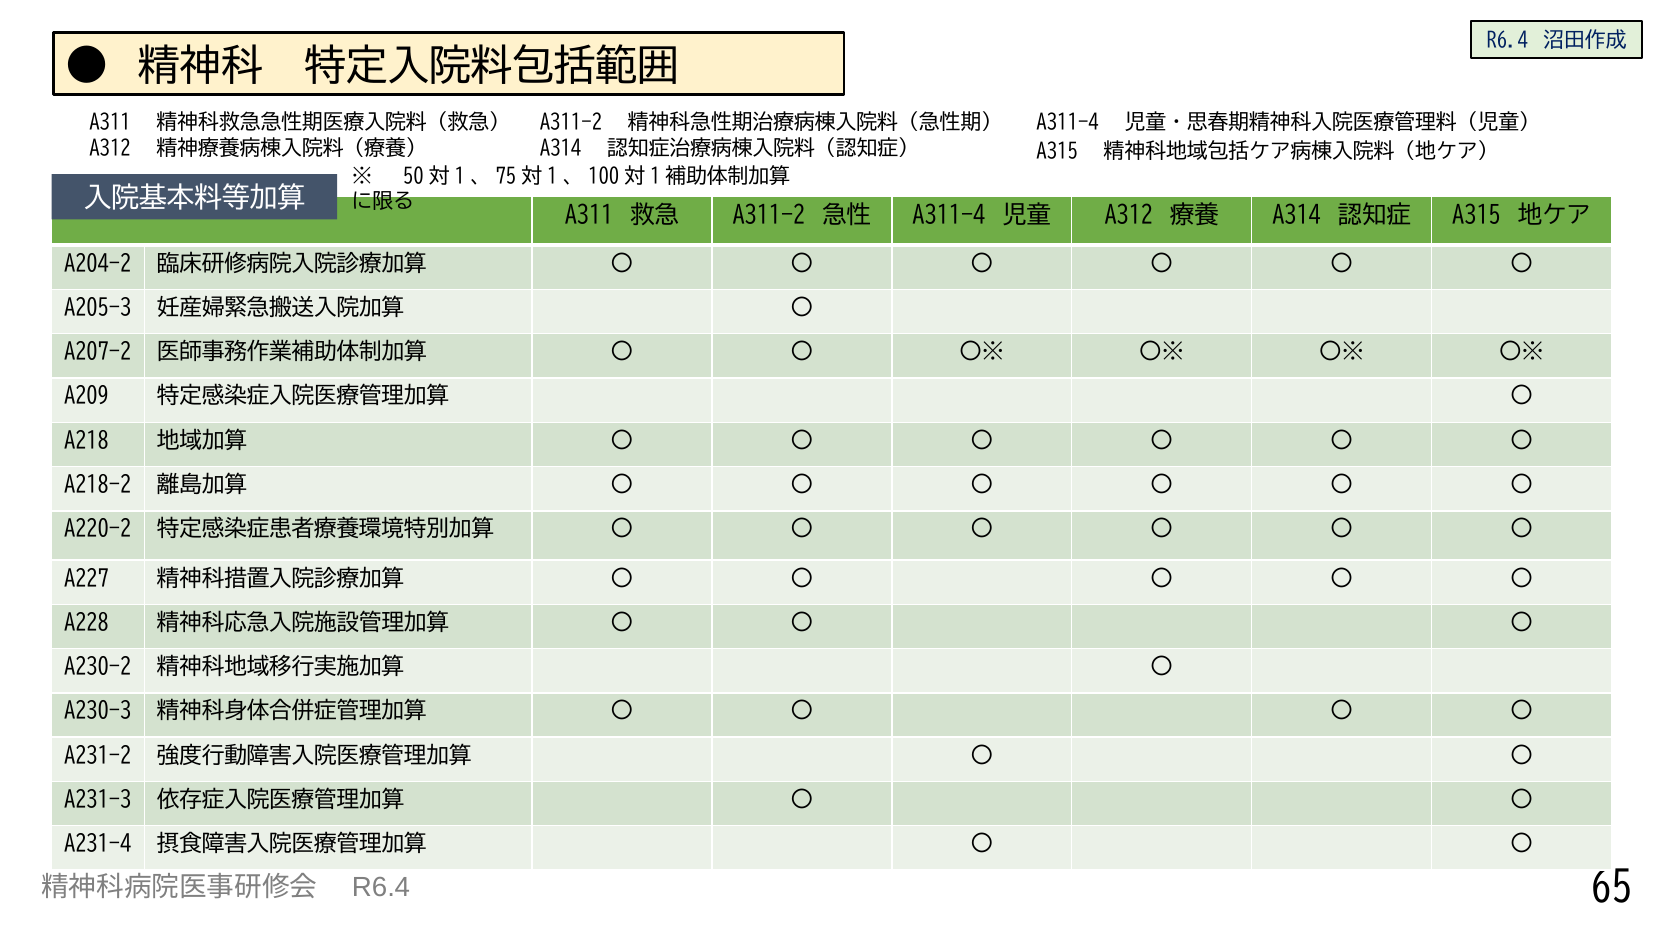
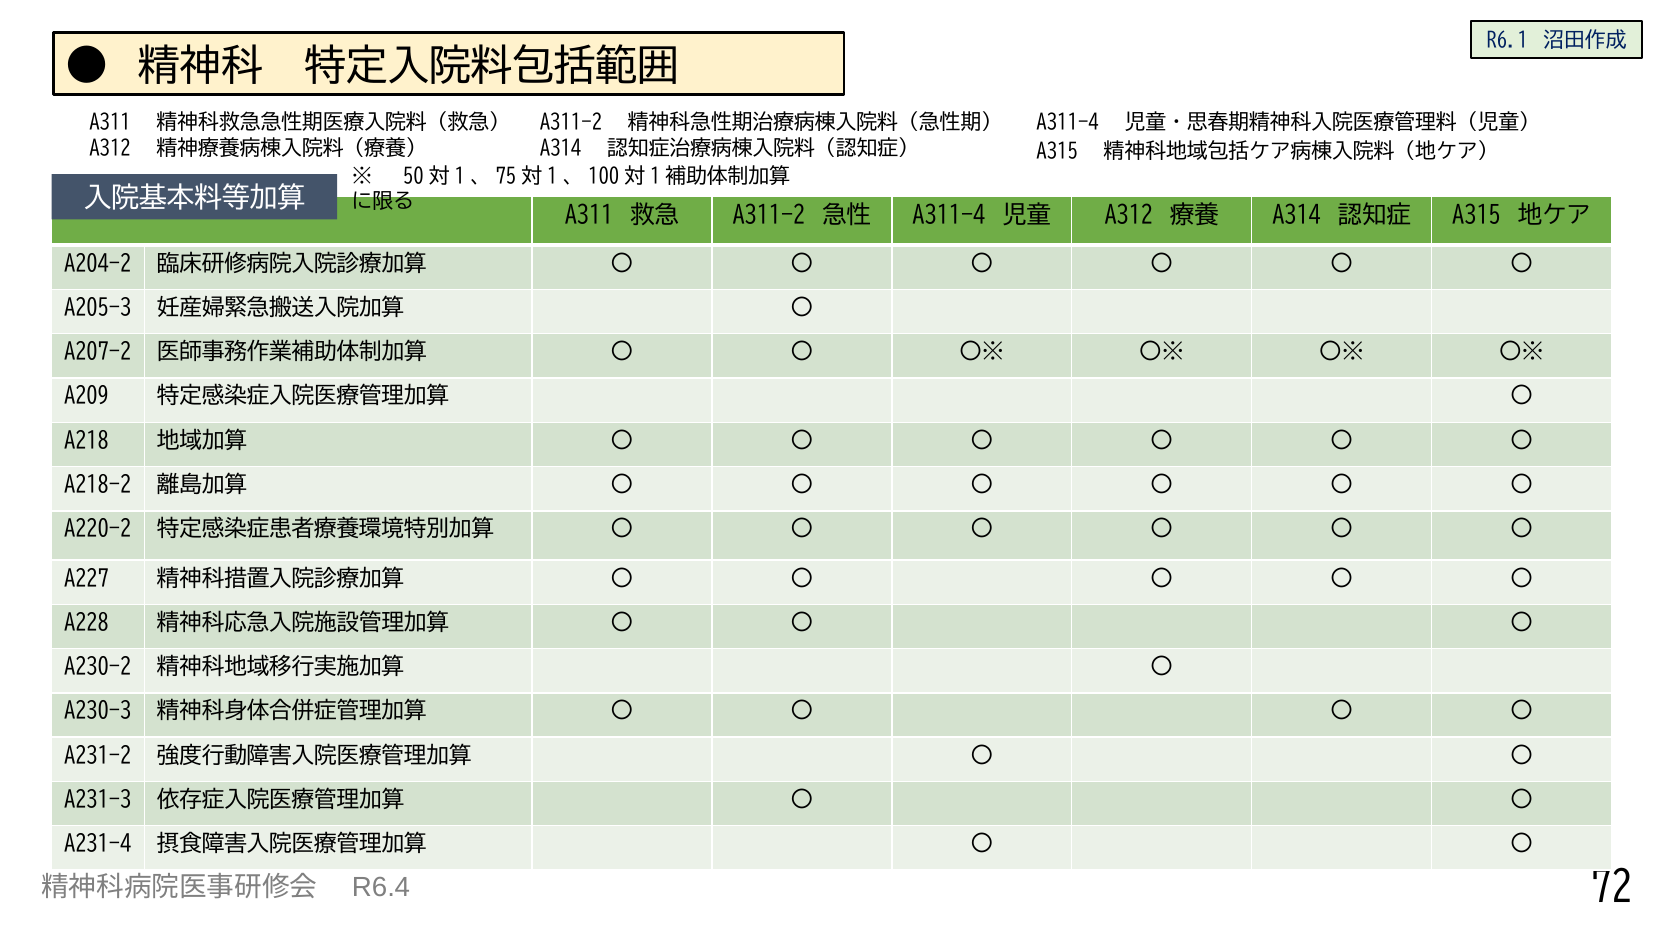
R6.4 at (1507, 41): R6.4 -> R6.1
65: 65 -> 72
